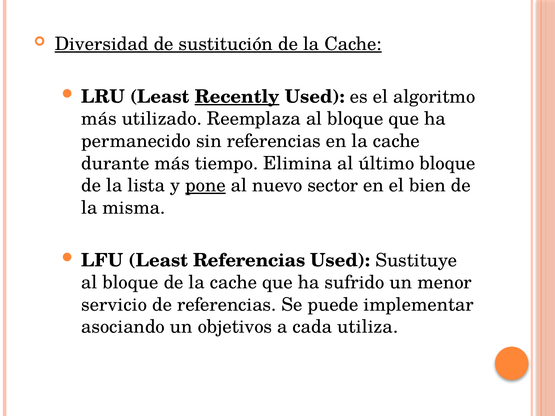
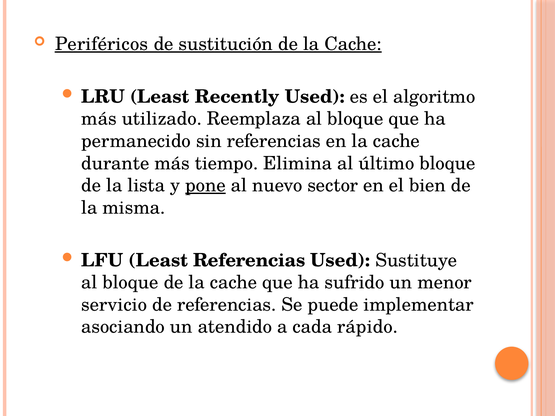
Diversidad: Diversidad -> Periféricos
Recently underline: present -> none
objetivos: objetivos -> atendido
utiliza: utiliza -> rápido
